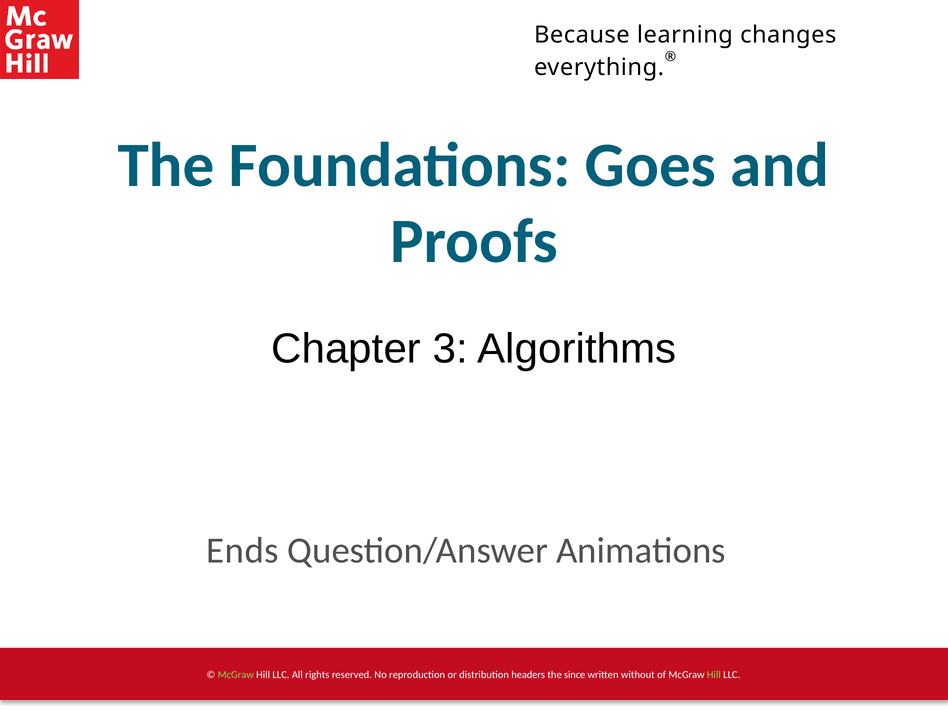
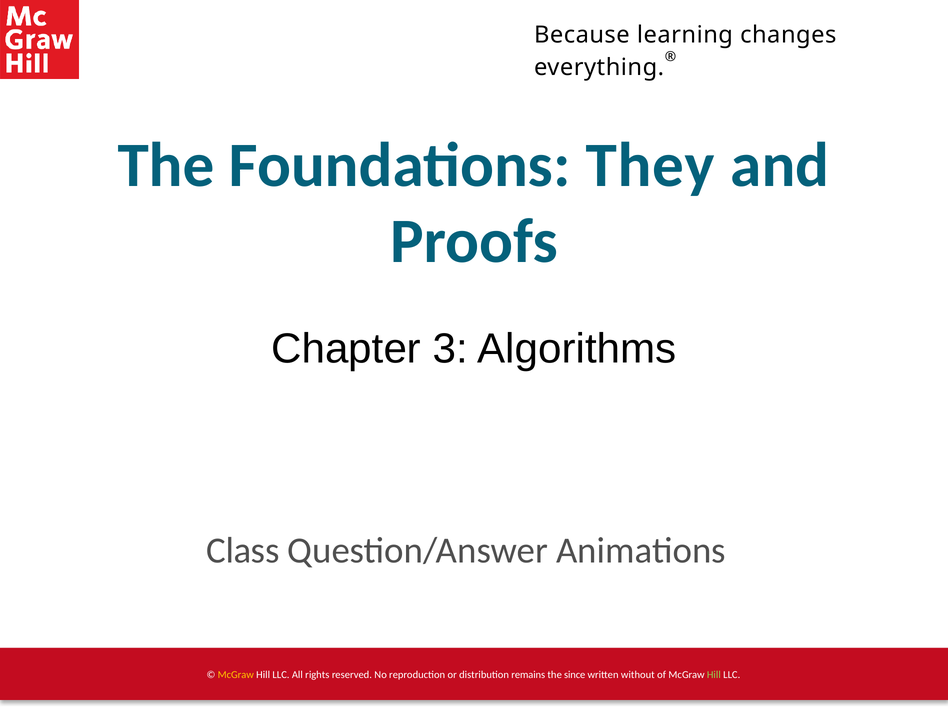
Goes: Goes -> They
Ends: Ends -> Class
McGraw at (236, 675) colour: light green -> yellow
headers: headers -> remains
